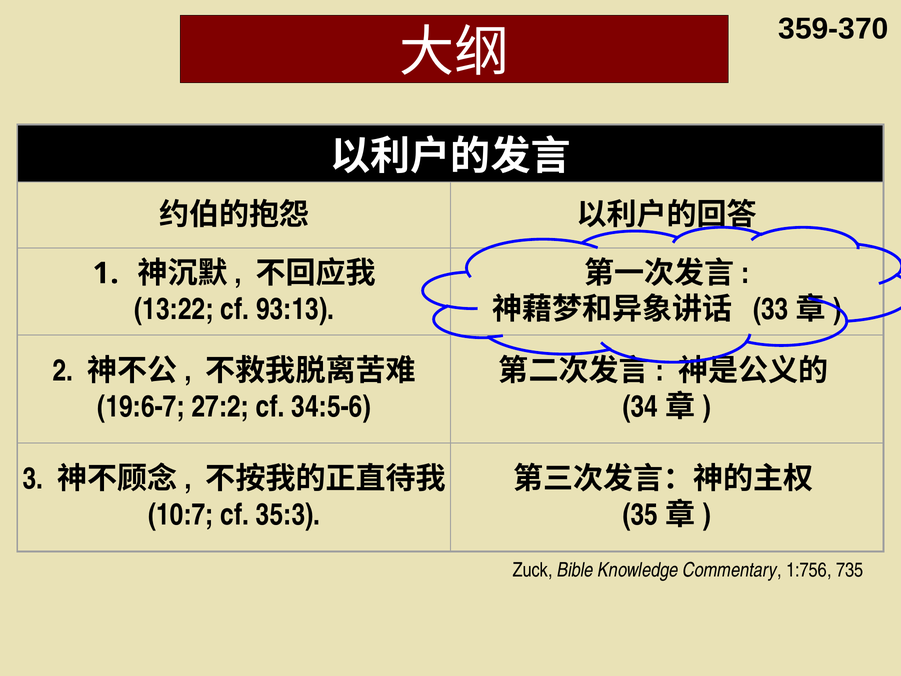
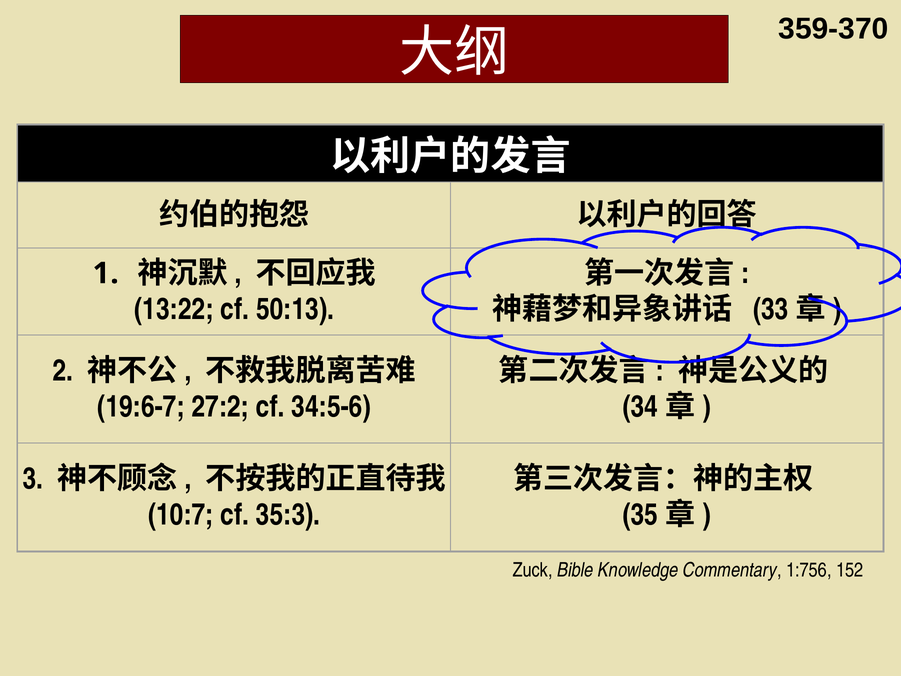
93:13: 93:13 -> 50:13
735: 735 -> 152
